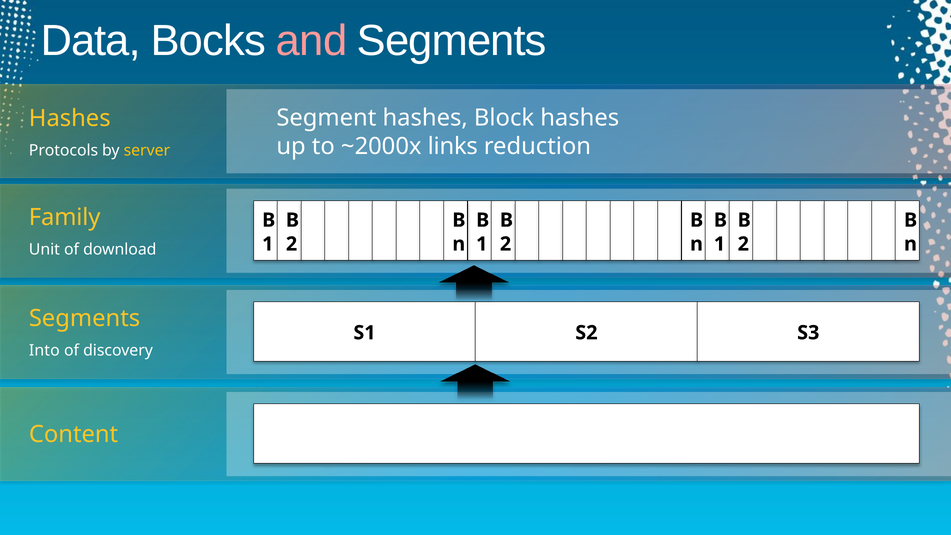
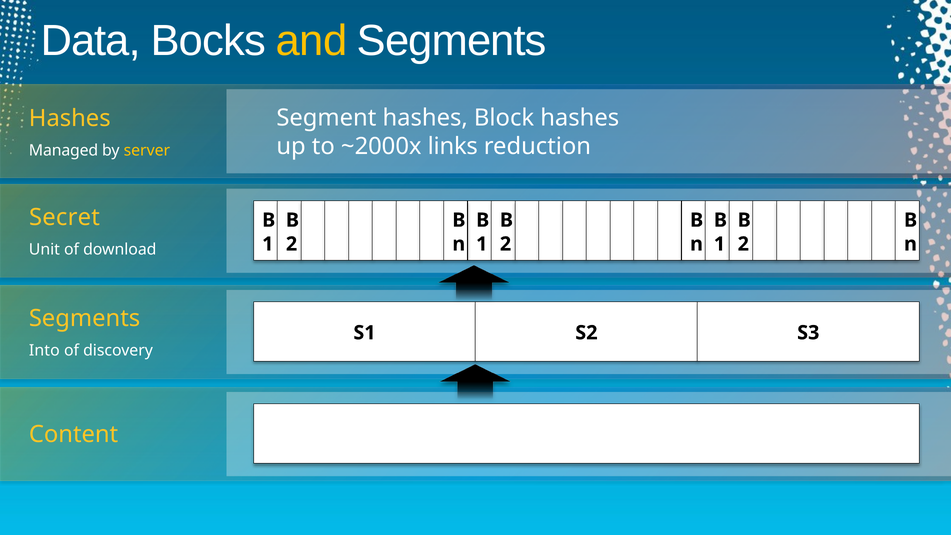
and colour: pink -> yellow
Protocols: Protocols -> Managed
Family: Family -> Secret
